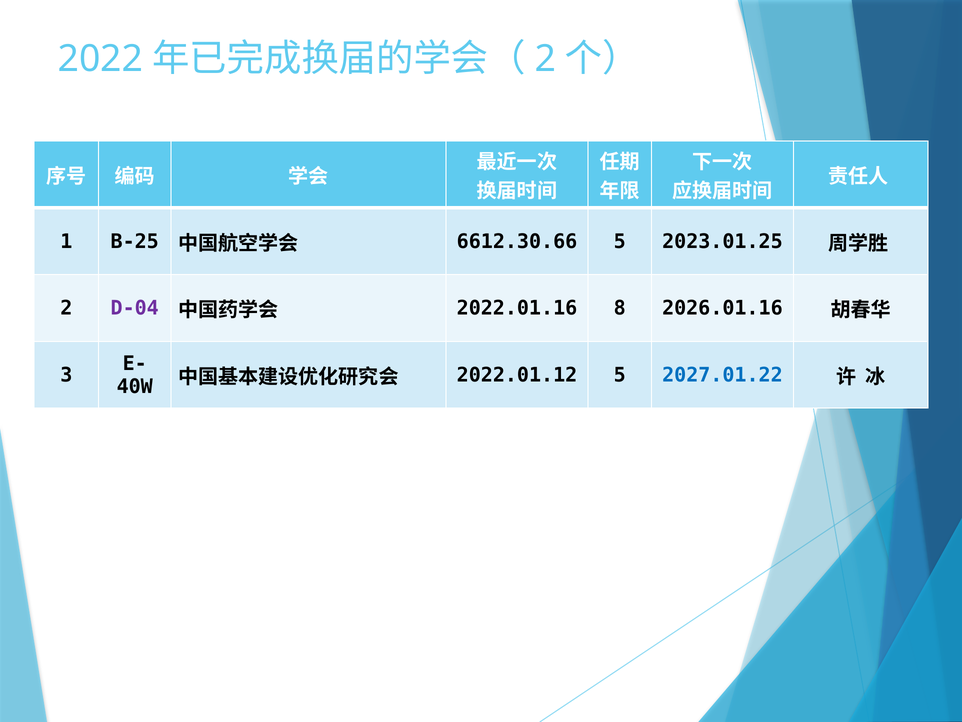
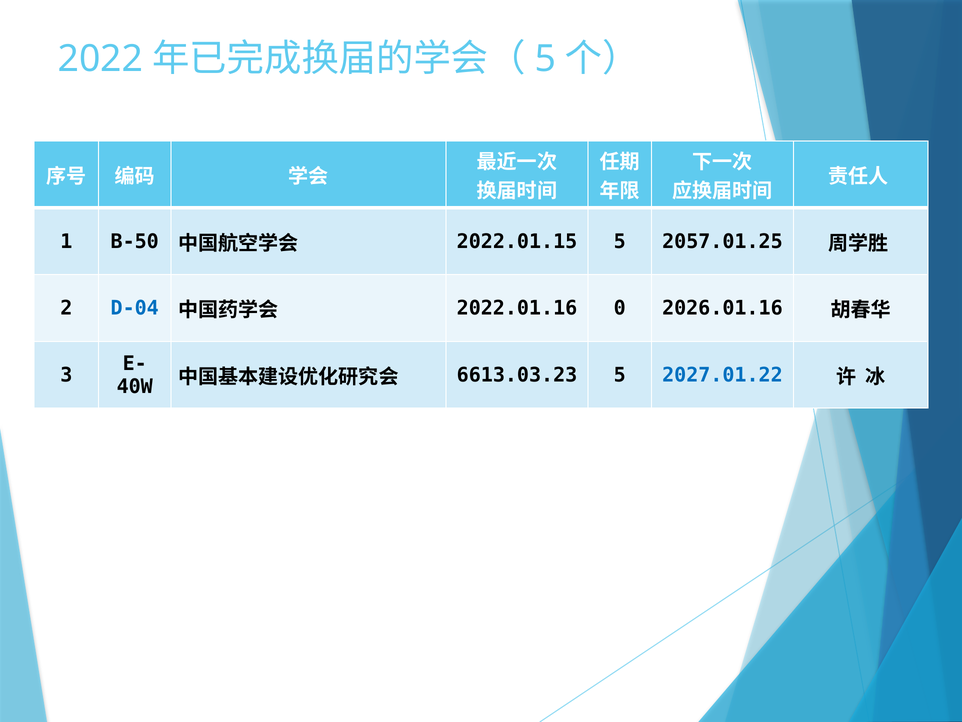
2 at (545, 59): 2 -> 5
B-25: B-25 -> B-50
6612.30.66: 6612.30.66 -> 2022.01.15
2023.01.25: 2023.01.25 -> 2057.01.25
D-04 colour: purple -> blue
8: 8 -> 0
2022.01.12: 2022.01.12 -> 6613.03.23
